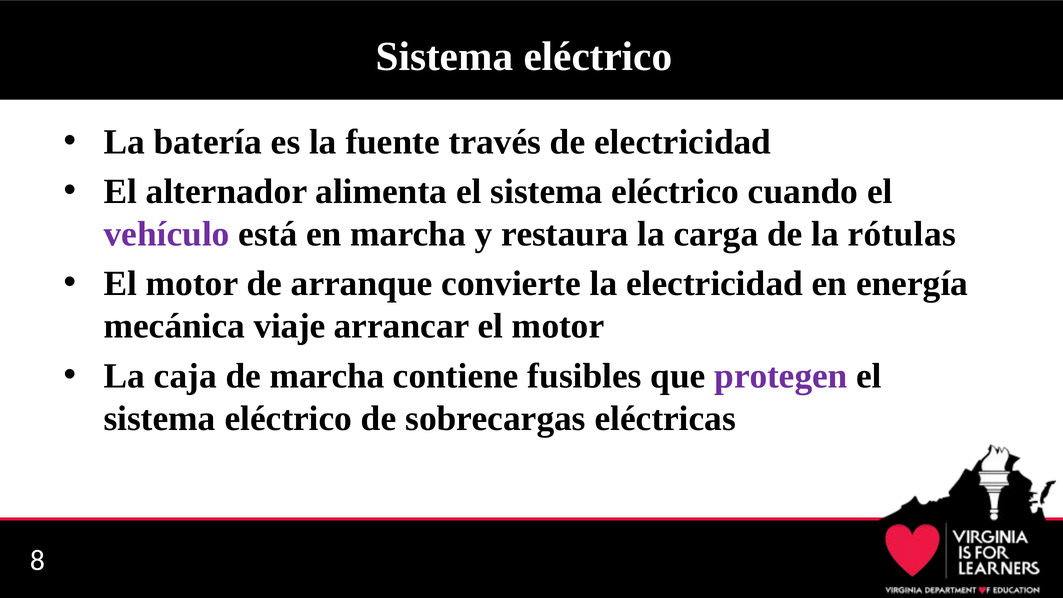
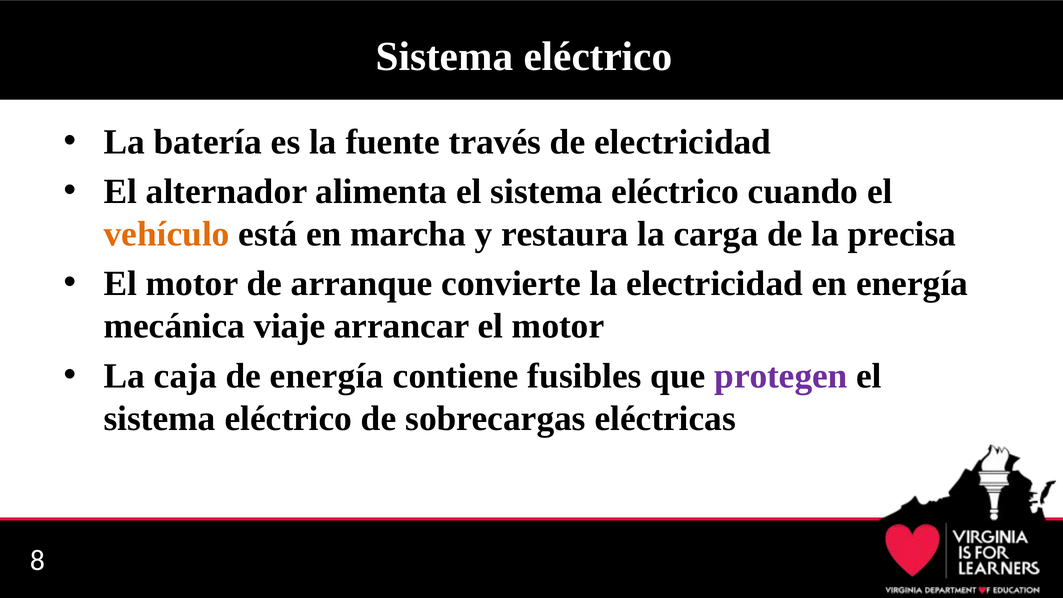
vehículo colour: purple -> orange
rótulas: rótulas -> precisa
de marcha: marcha -> energía
